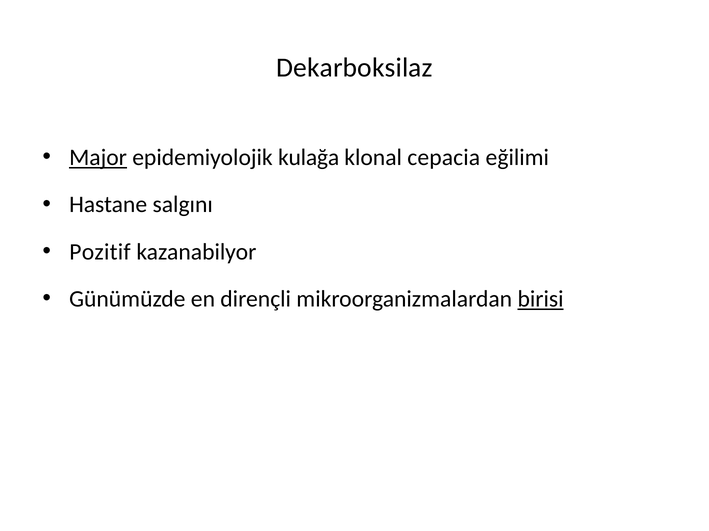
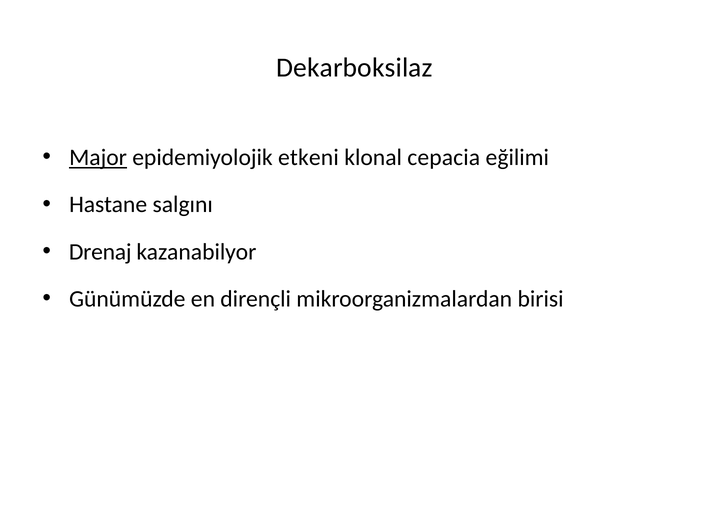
kulağa: kulağa -> etkeni
Pozitif: Pozitif -> Drenaj
birisi underline: present -> none
